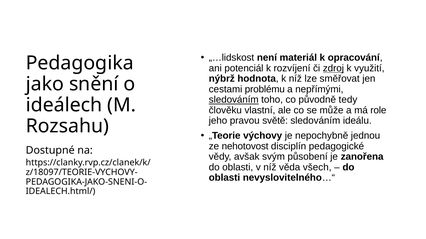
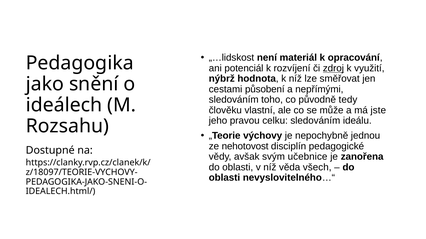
problému: problému -> působení
sledováním at (234, 100) underline: present -> none
role: role -> jste
světě: světě -> celku
působení: působení -> učebnice
